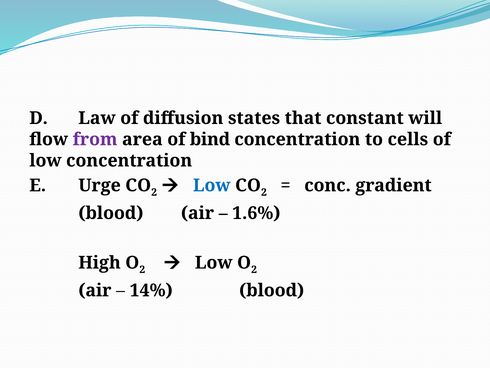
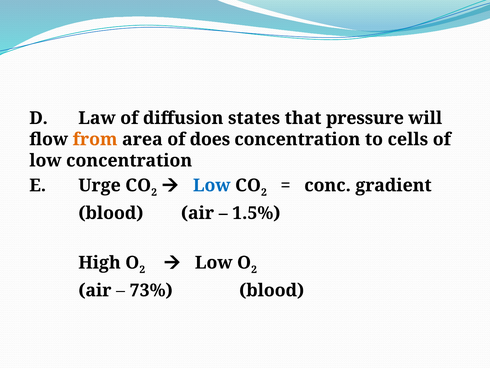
constant: constant -> pressure
from colour: purple -> orange
bind: bind -> does
1.6%: 1.6% -> 1.5%
14%: 14% -> 73%
